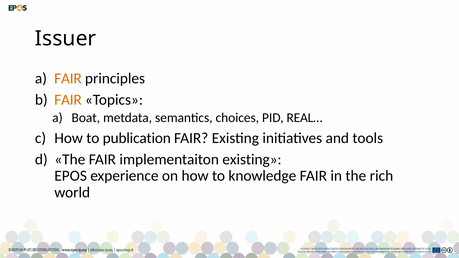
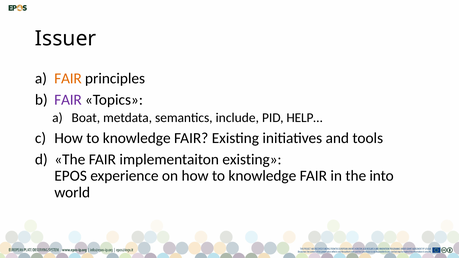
FAIR at (68, 100) colour: orange -> purple
choices: choices -> include
REAL…: REAL… -> HELP…
publication at (137, 138): publication -> knowledge
rich: rich -> into
